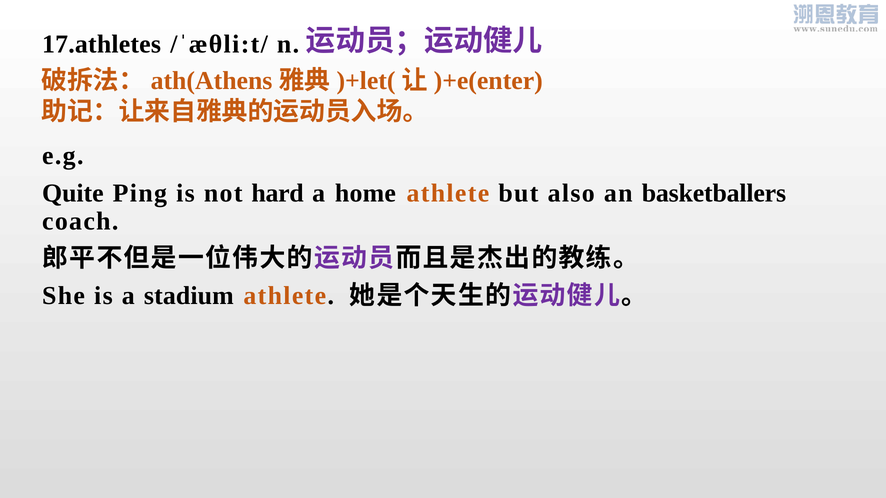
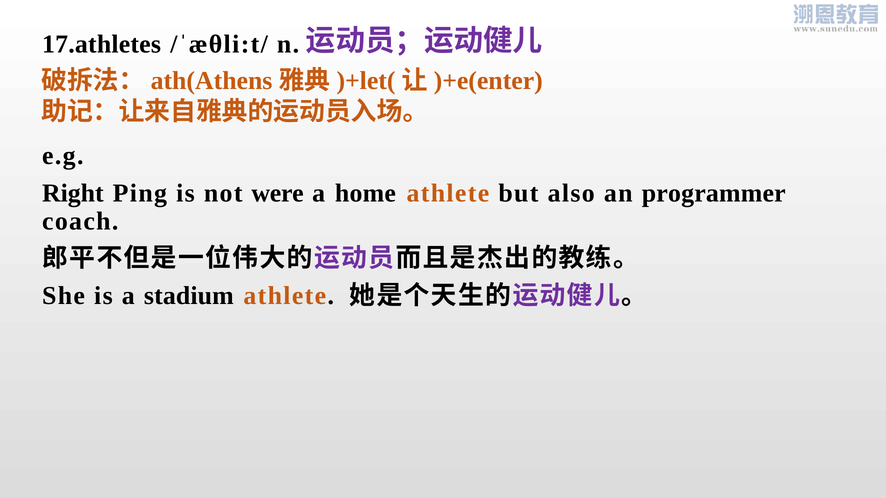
Quite: Quite -> Right
hard: hard -> were
basketballers: basketballers -> programmer
